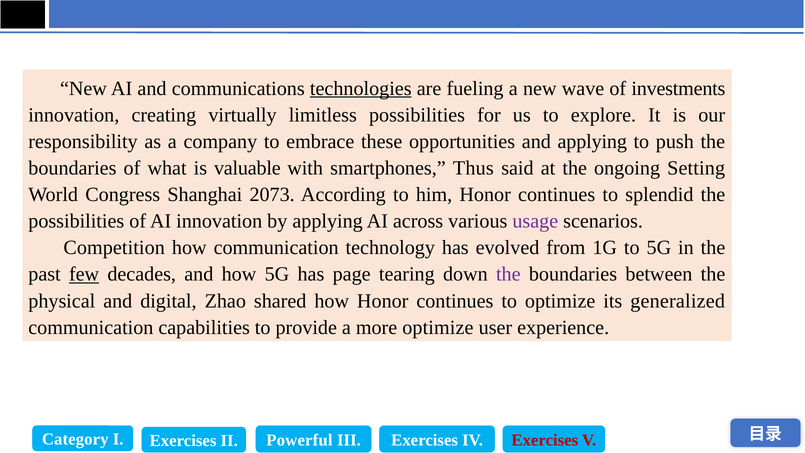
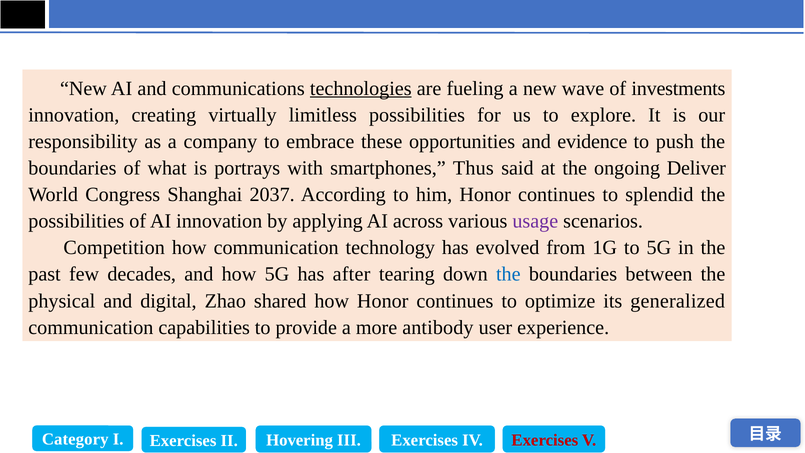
and applying: applying -> evidence
valuable: valuable -> portrays
Setting: Setting -> Deliver
2073: 2073 -> 2037
few underline: present -> none
page: page -> after
the at (508, 274) colour: purple -> blue
more optimize: optimize -> antibody
Powerful: Powerful -> Hovering
